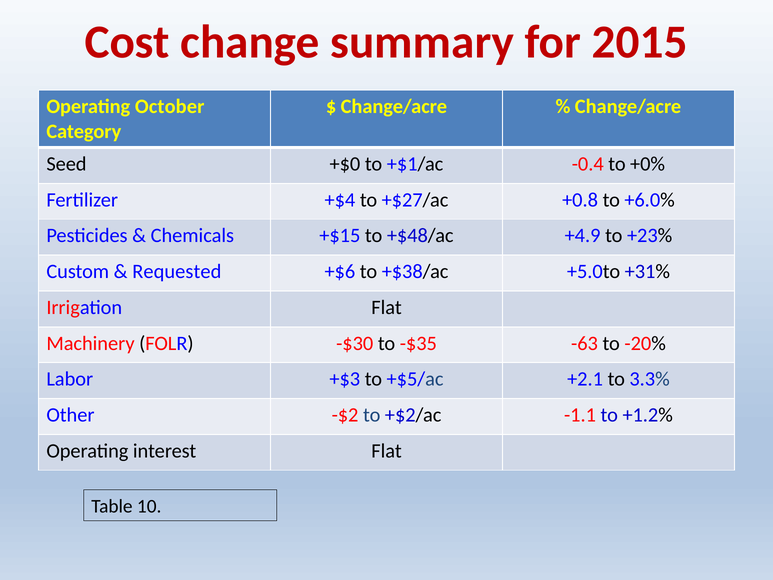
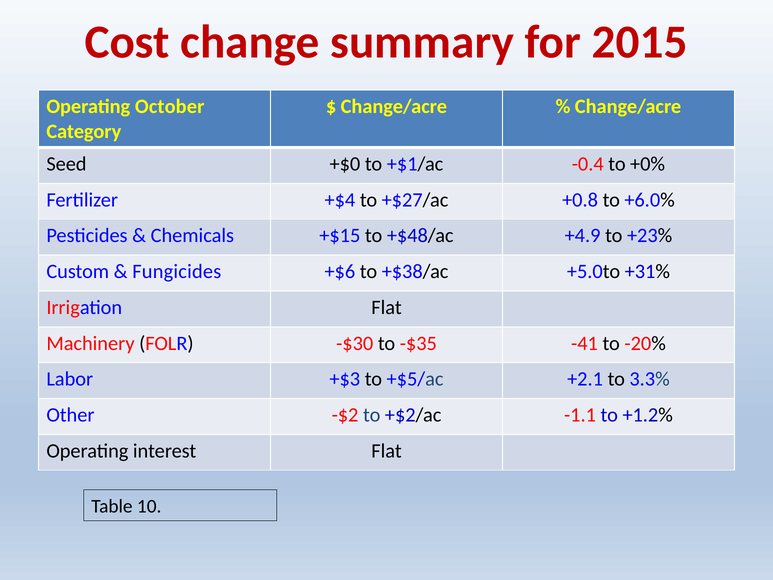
Requested: Requested -> Fungicides
-63: -63 -> -41
